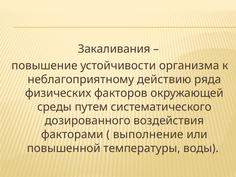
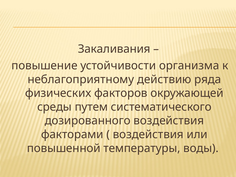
выполнение at (148, 134): выполнение -> воздействия
